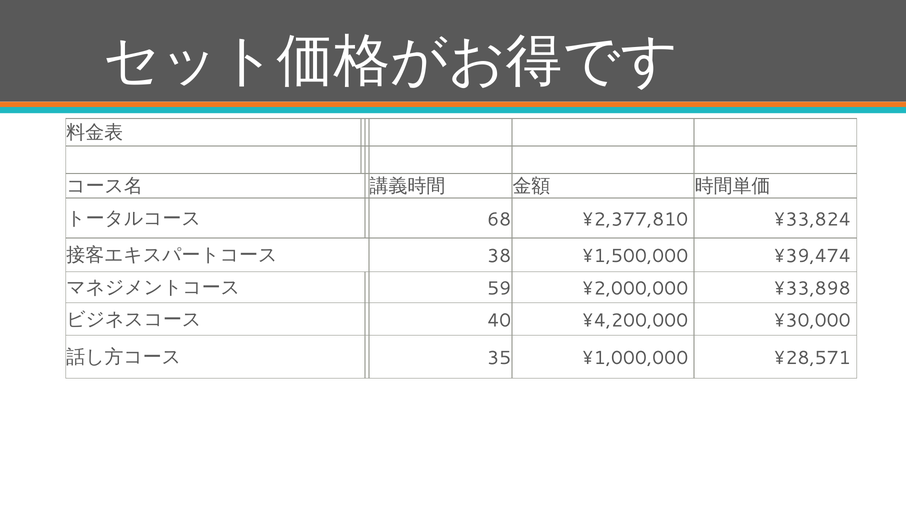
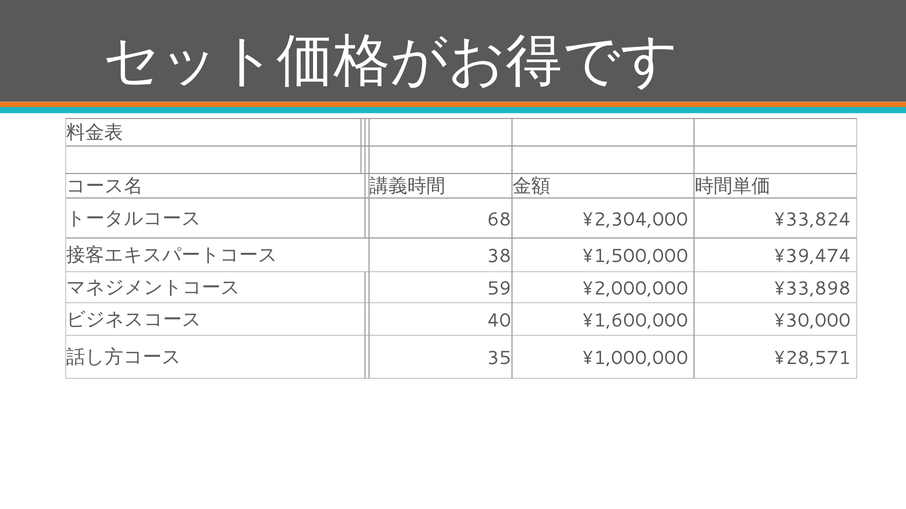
¥2,377,810: ¥2,377,810 -> ¥2,304,000
¥4,200,000: ¥4,200,000 -> ¥1,600,000
